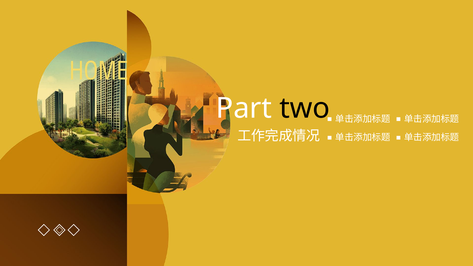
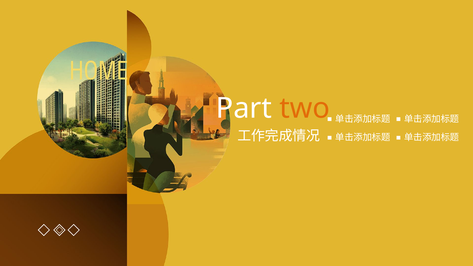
two colour: black -> orange
